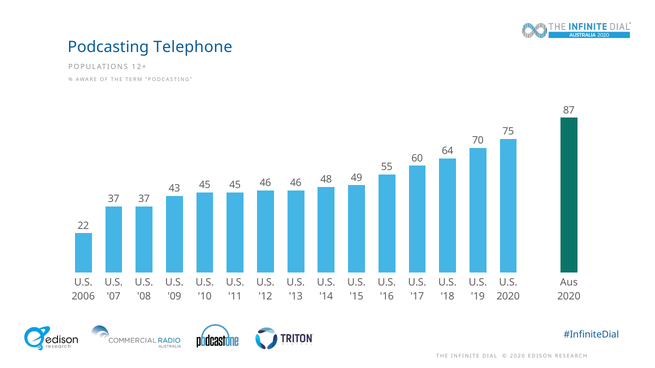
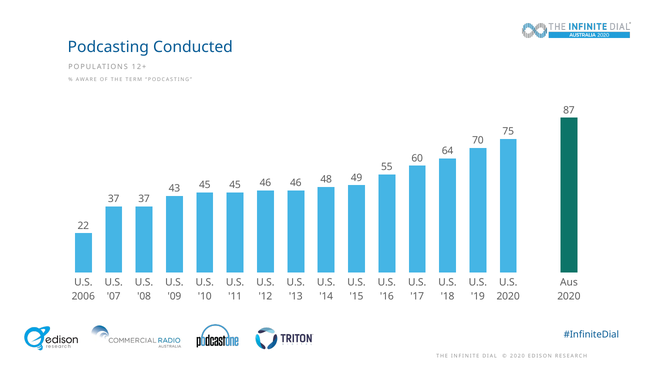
Telephone: Telephone -> Conducted
